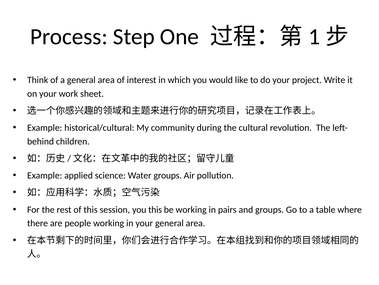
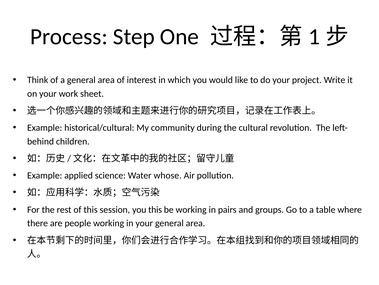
Water groups: groups -> whose
